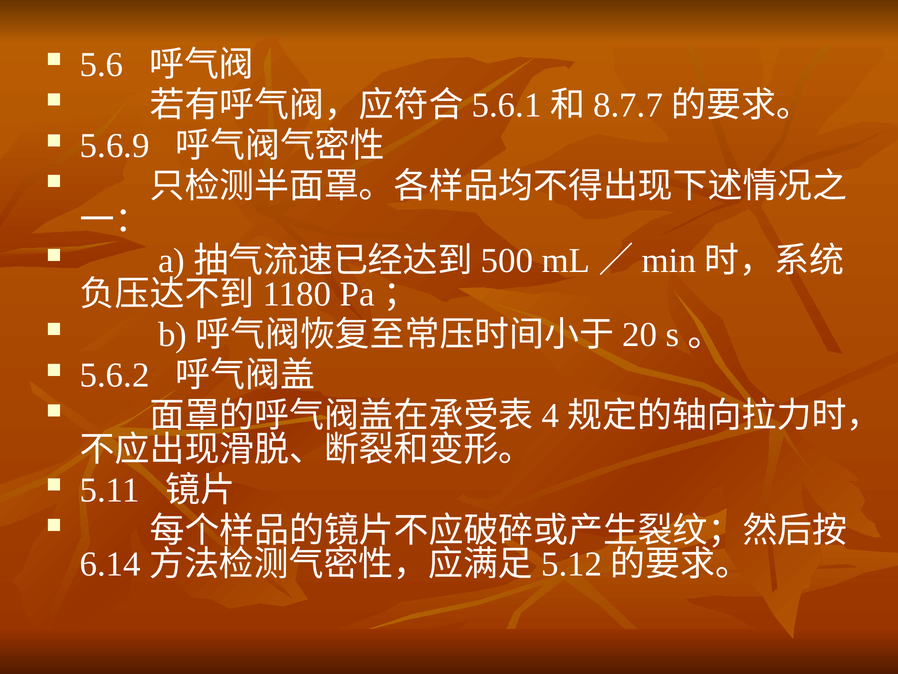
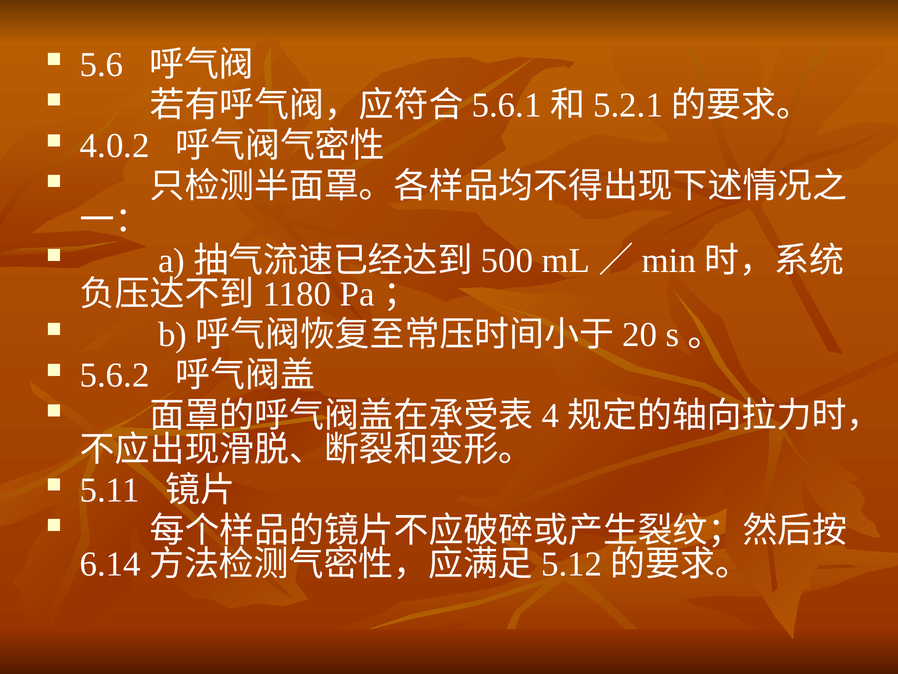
8.7.7: 8.7.7 -> 5.2.1
5.6.9: 5.6.9 -> 4.0.2
